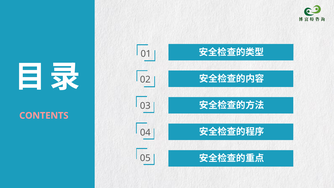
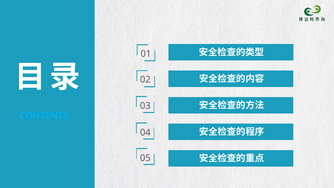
CONTENTS colour: pink -> light blue
